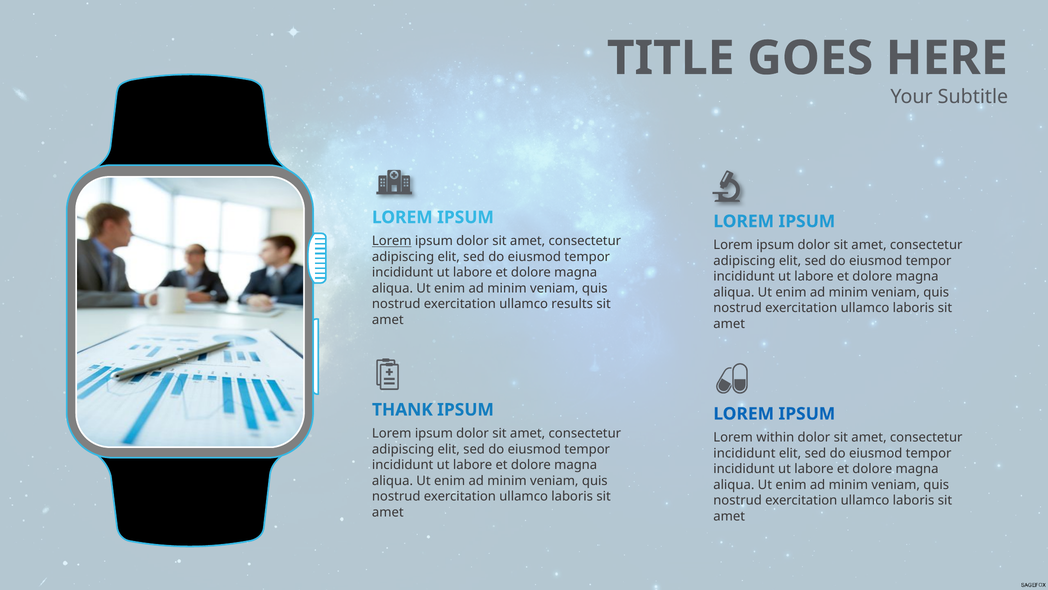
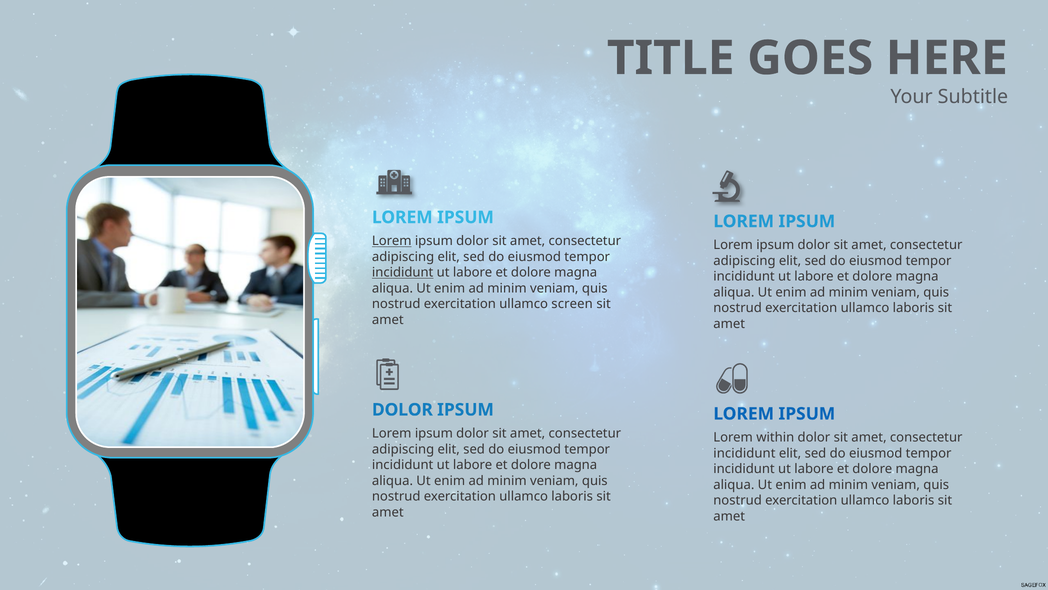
incididunt at (403, 272) underline: none -> present
results: results -> screen
THANK at (402, 409): THANK -> DOLOR
